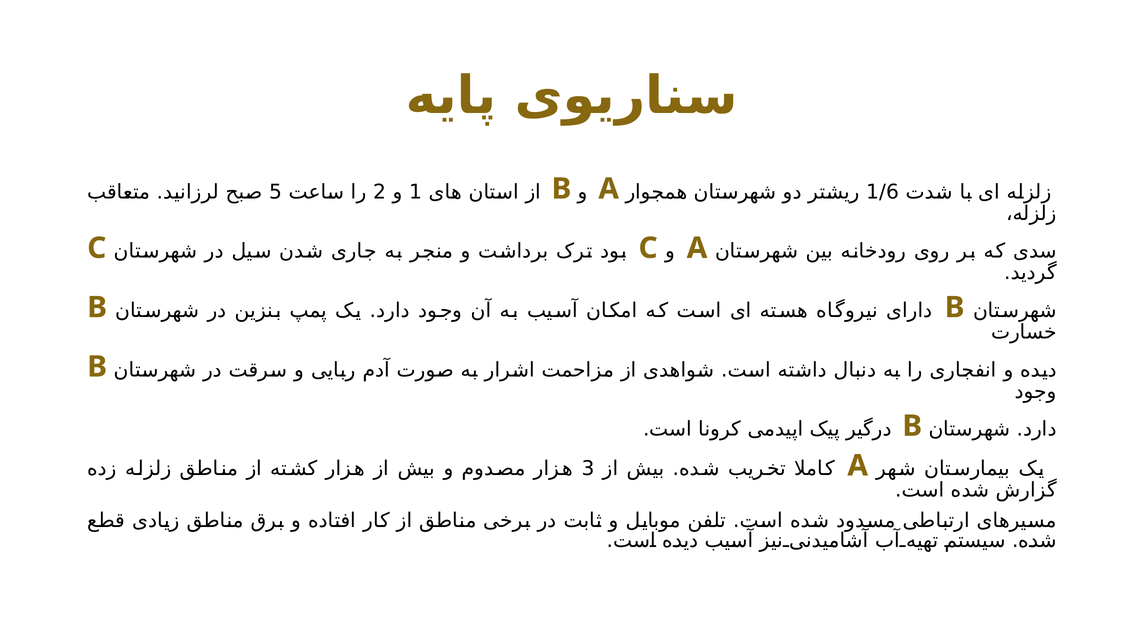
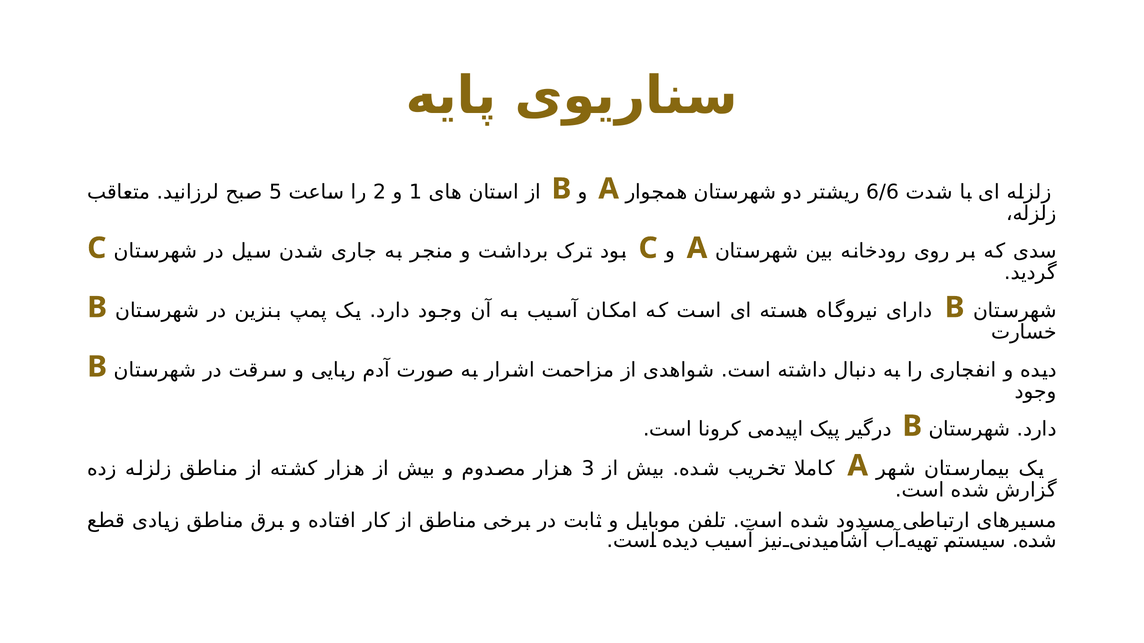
1/6: 1/6 -> 6/6
